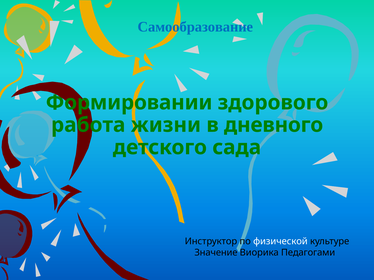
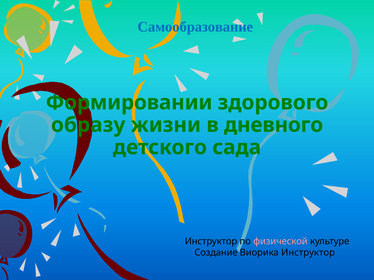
работа: работа -> образу
физической colour: white -> pink
Значение: Значение -> Создание
Виорика Педагогами: Педагогами -> Инструктор
